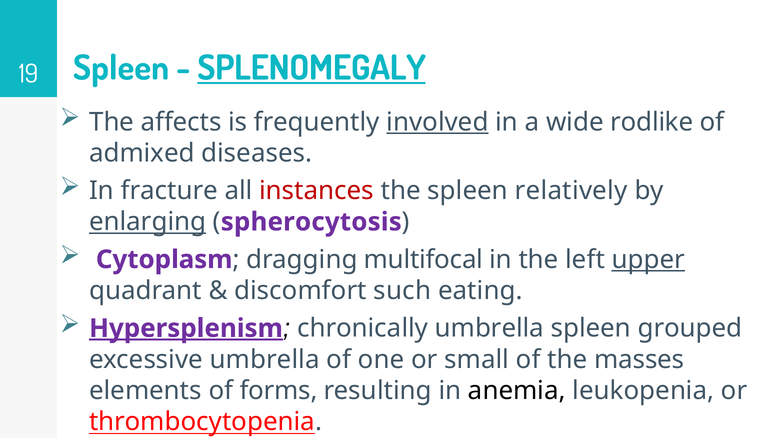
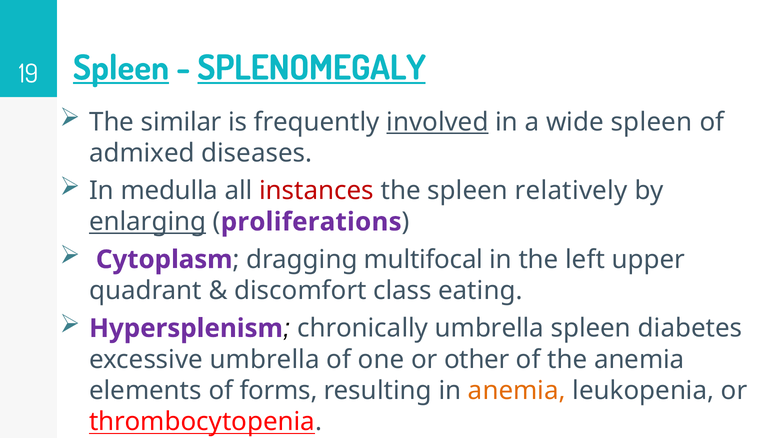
Spleen at (121, 68) underline: none -> present
affects: affects -> similar
wide rodlike: rodlike -> spleen
fracture: fracture -> medulla
spherocytosis: spherocytosis -> proliferations
upper underline: present -> none
such: such -> class
Hypersplenism underline: present -> none
grouped: grouped -> diabetes
small: small -> other
the masses: masses -> anemia
anemia at (517, 391) colour: black -> orange
